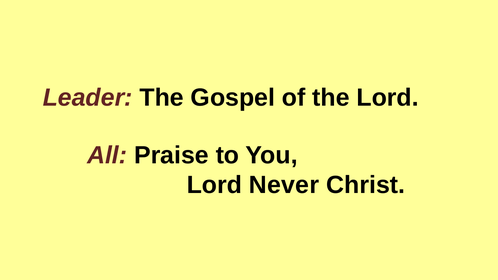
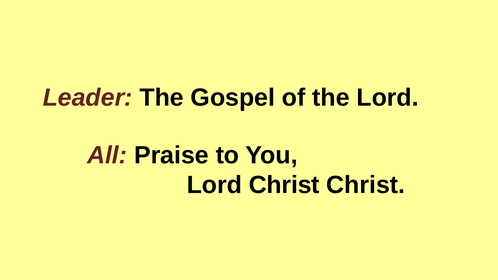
Lord Never: Never -> Christ
